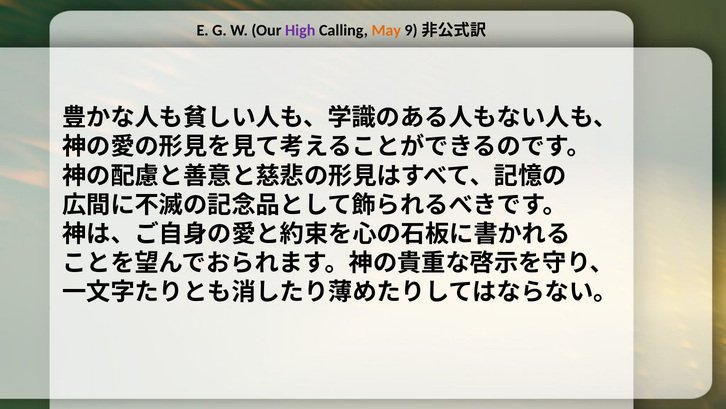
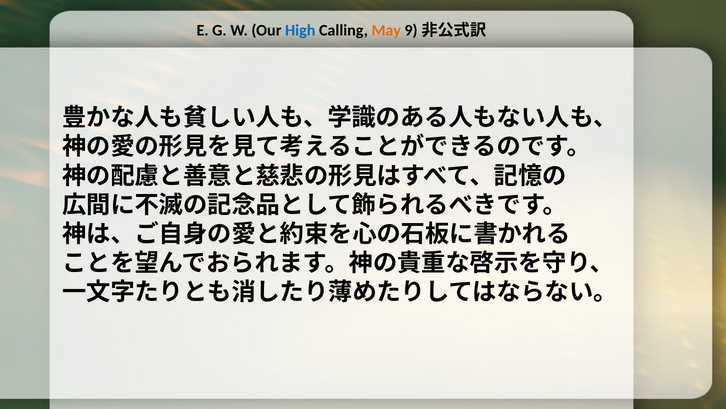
High colour: purple -> blue
